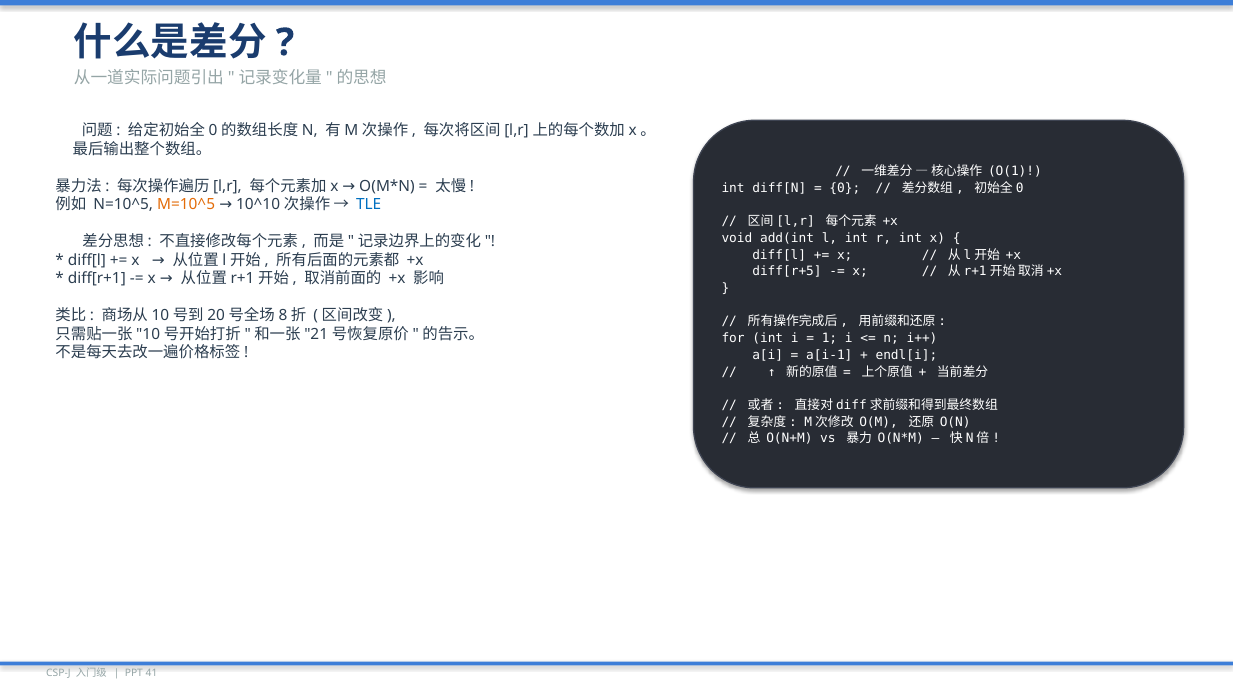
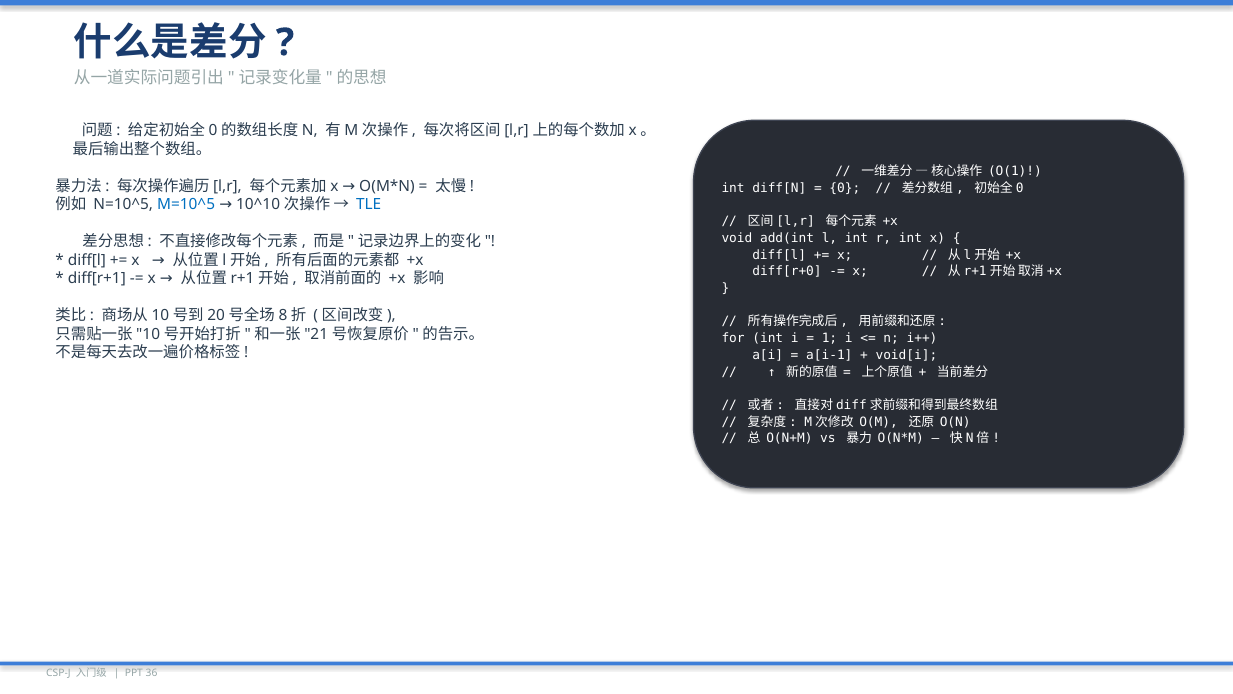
M=10^5 colour: orange -> blue
diff[r+5: diff[r+5 -> diff[r+0
endl[i: endl[i -> void[i
41: 41 -> 36
